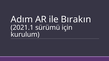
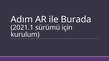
Bırakın: Bırakın -> Burada
